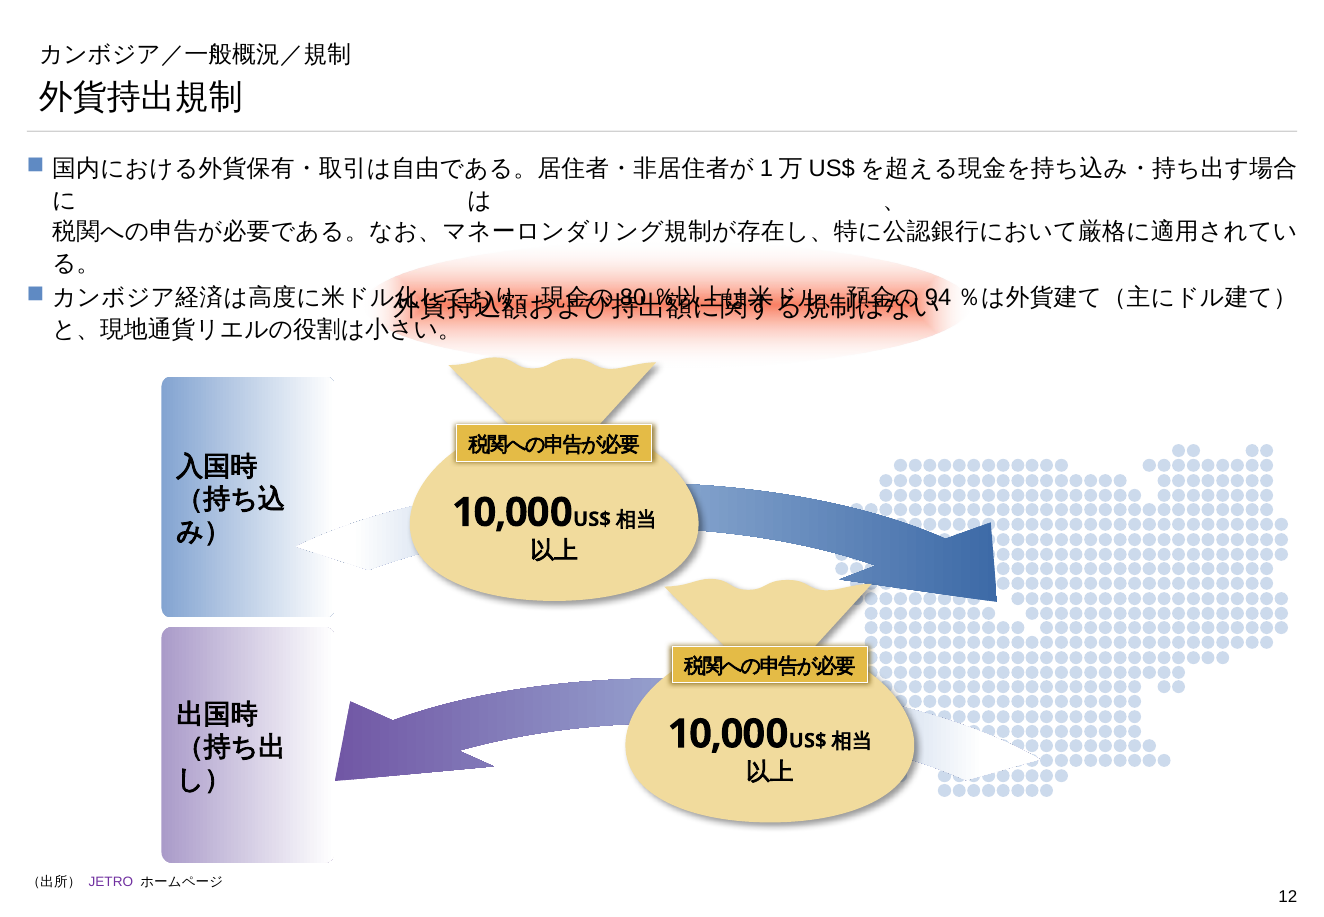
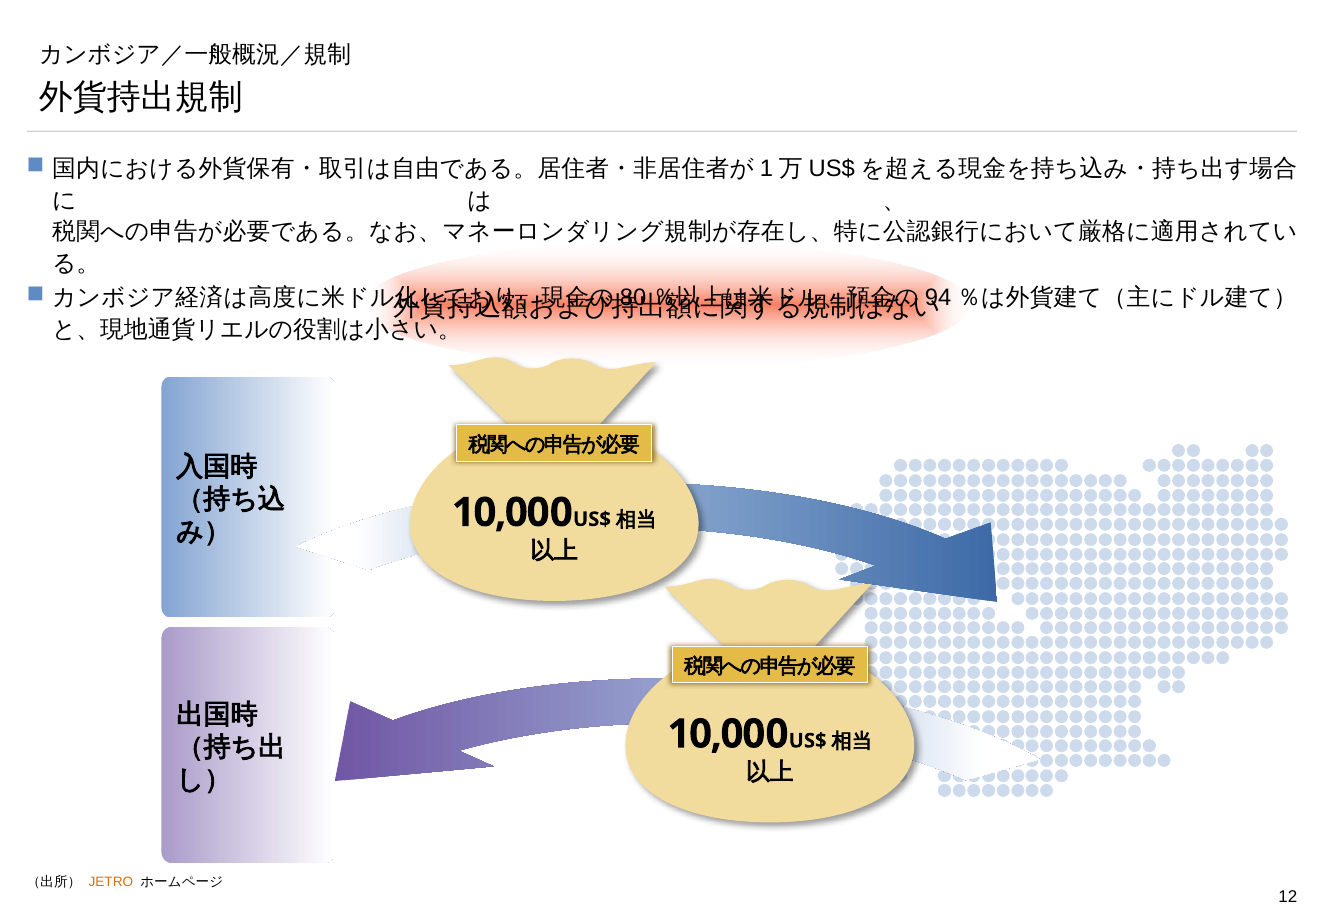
JETRO colour: purple -> orange
